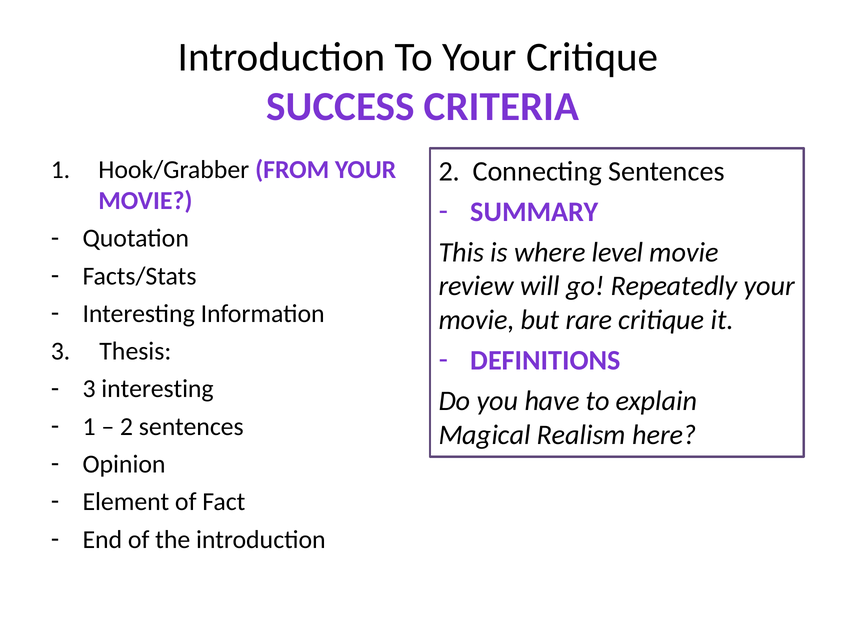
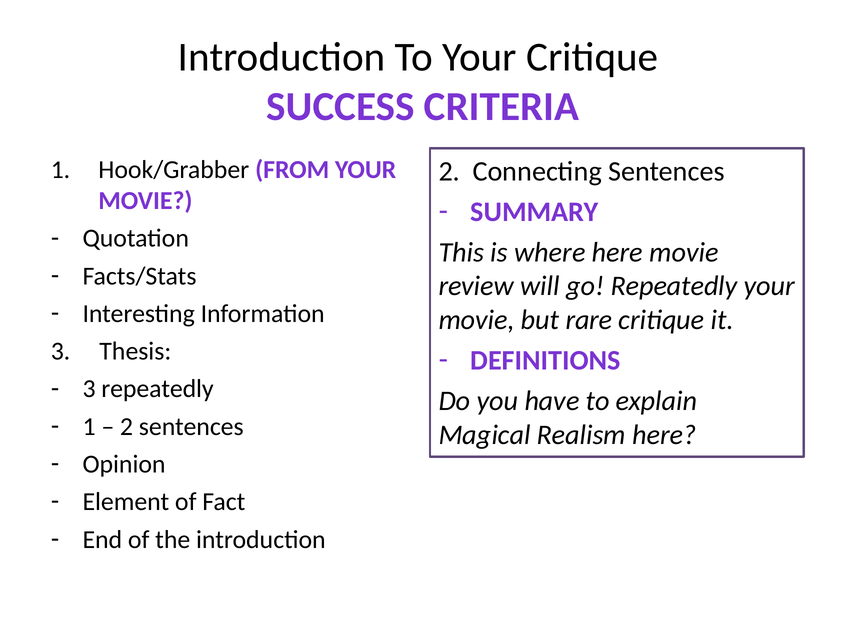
where level: level -> here
3 interesting: interesting -> repeatedly
